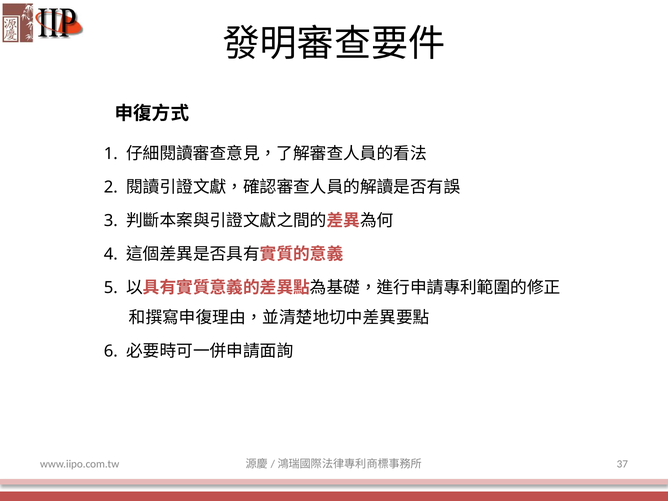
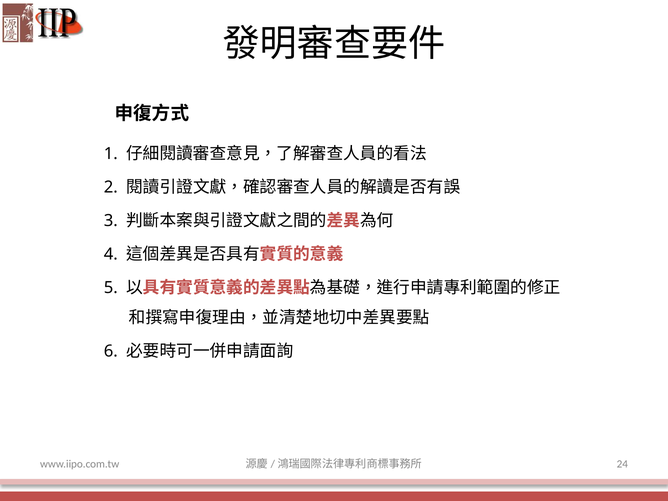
37: 37 -> 24
